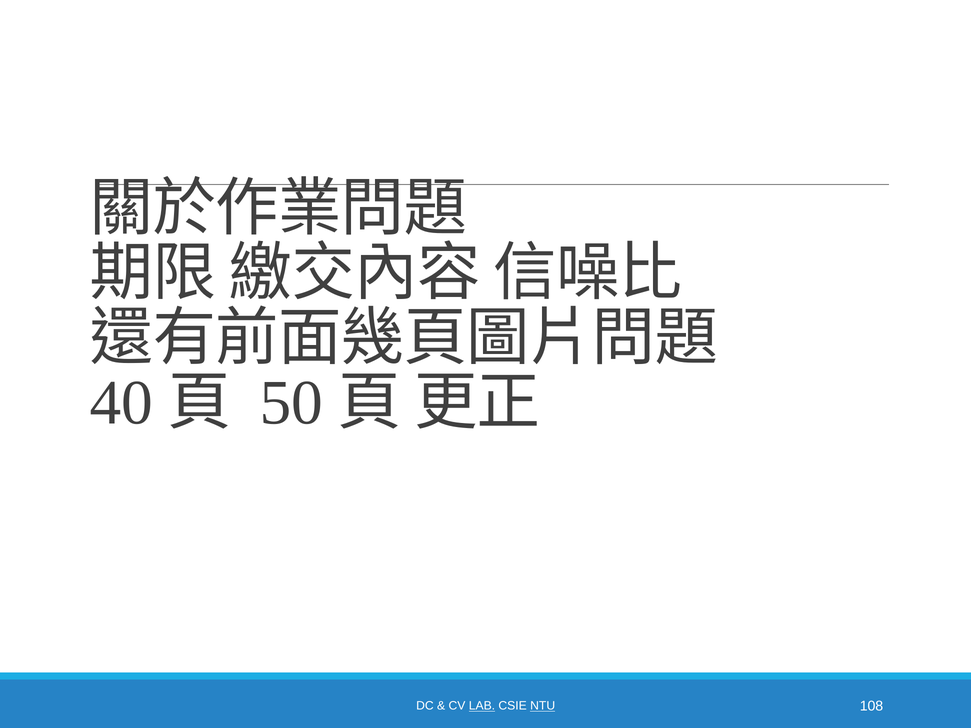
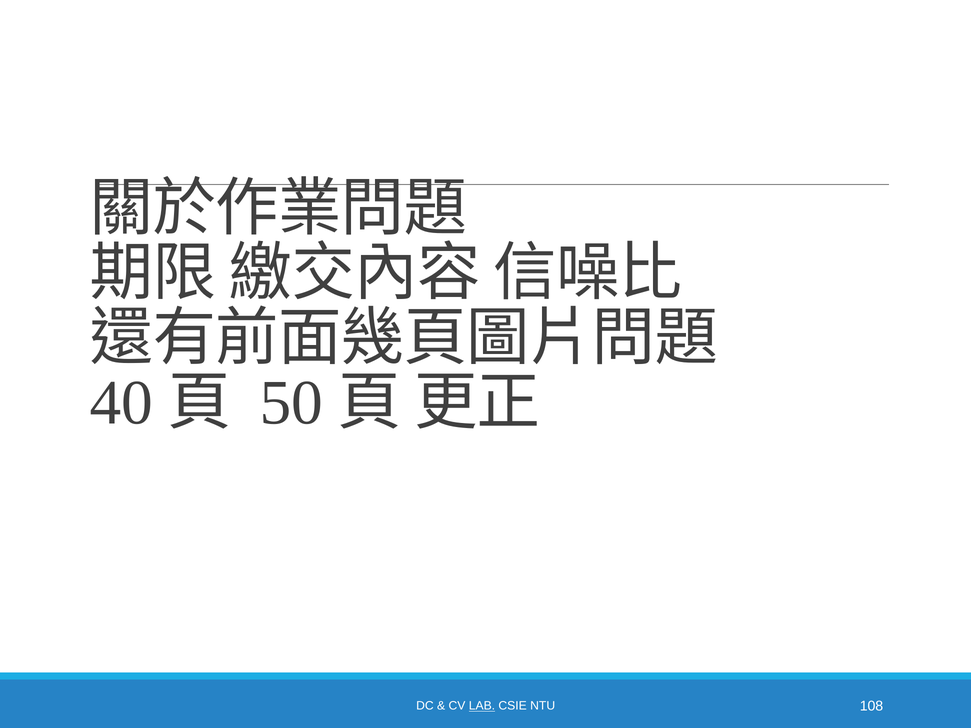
NTU underline: present -> none
